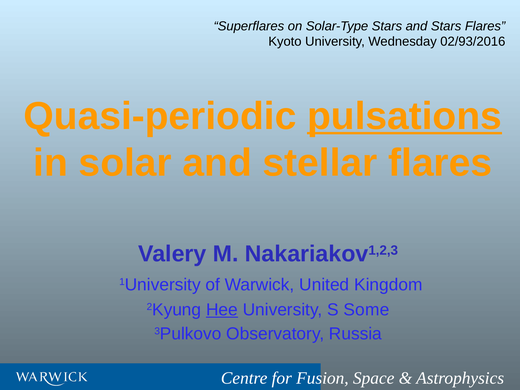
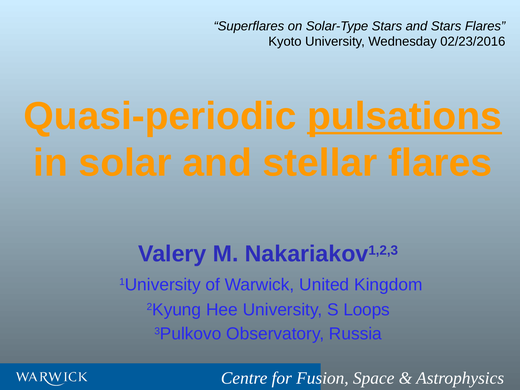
02/93/2016: 02/93/2016 -> 02/23/2016
Hee underline: present -> none
Some: Some -> Loops
